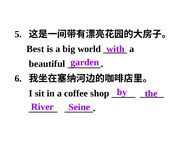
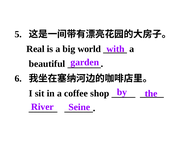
Best: Best -> Real
